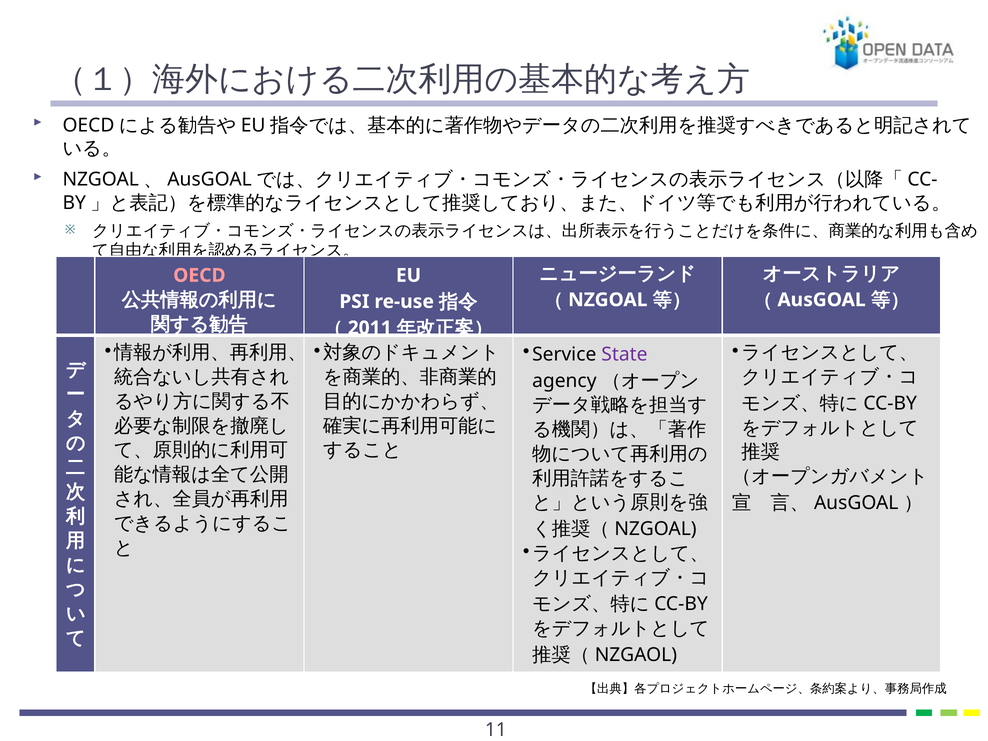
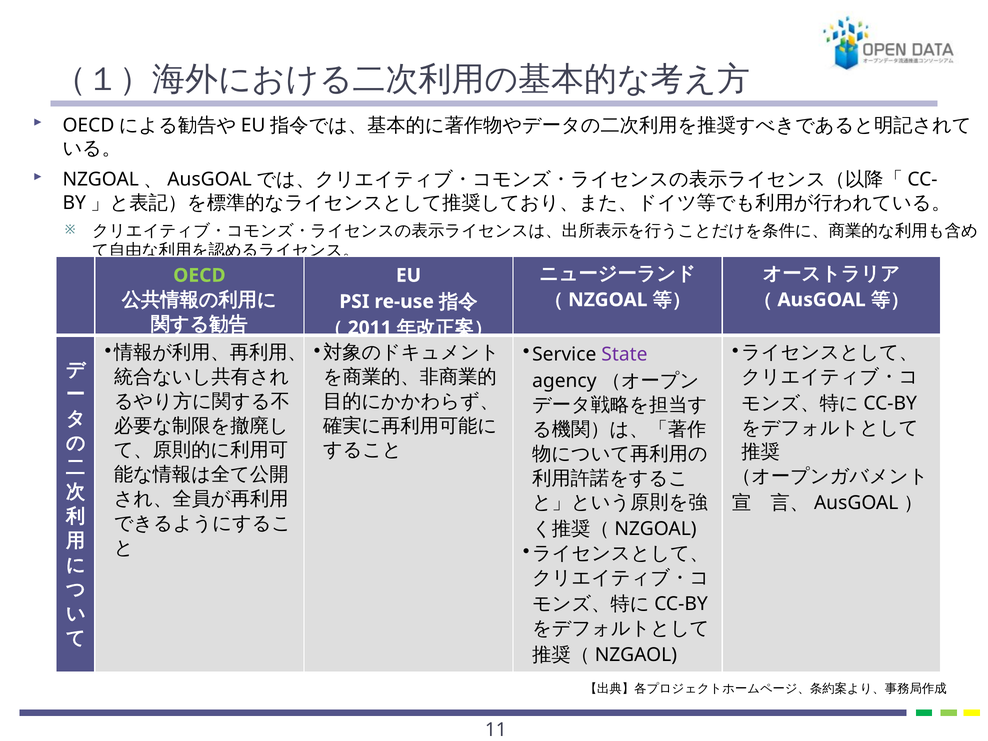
OECD colour: pink -> light green
